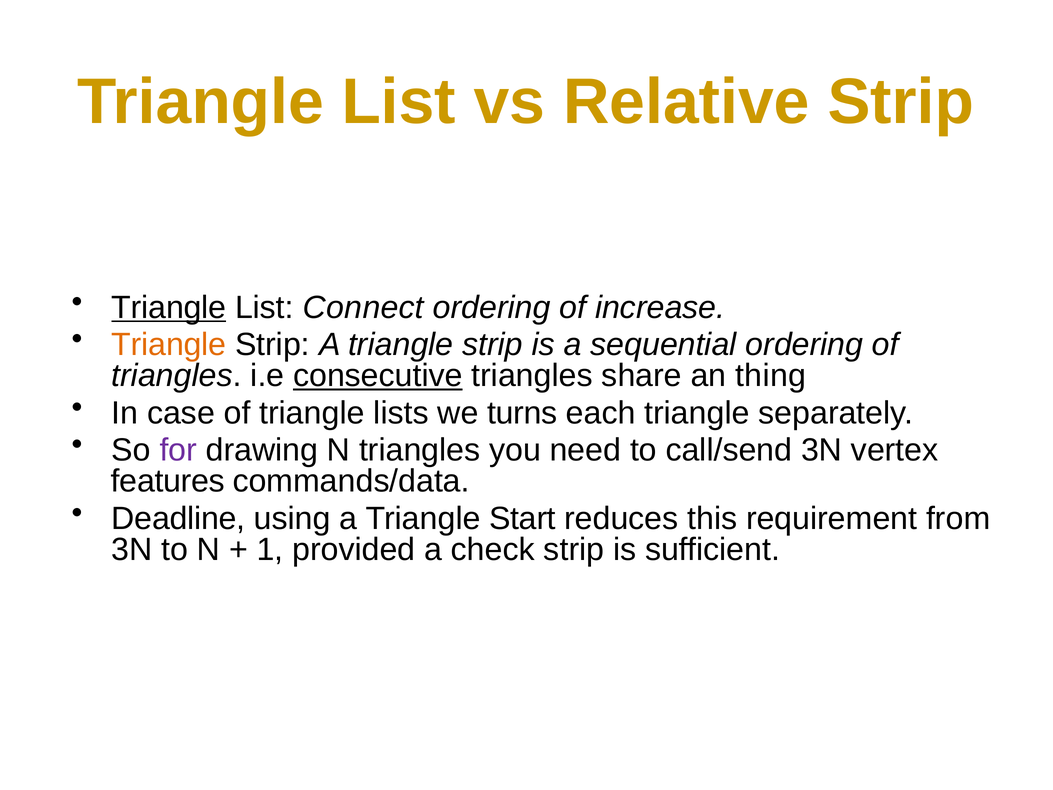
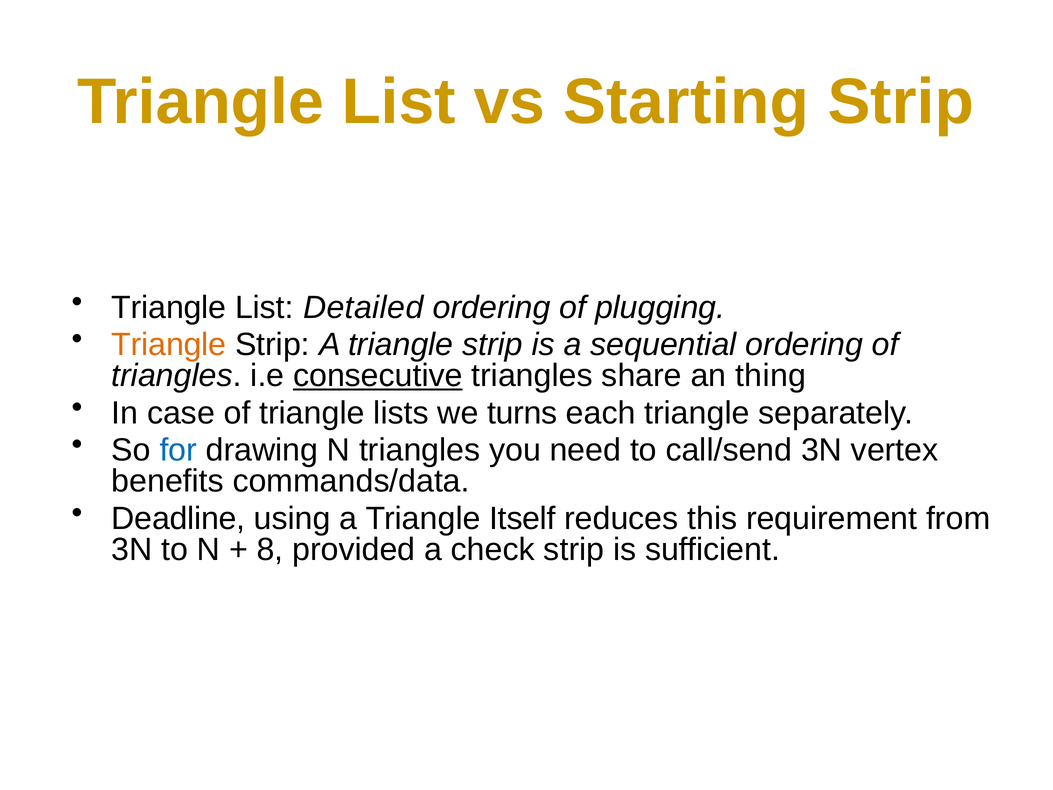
Relative: Relative -> Starting
Triangle at (169, 307) underline: present -> none
Connect: Connect -> Detailed
increase: increase -> plugging
for colour: purple -> blue
features: features -> benefits
Start: Start -> Itself
1: 1 -> 8
